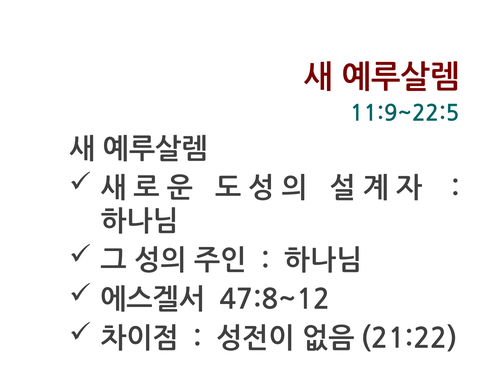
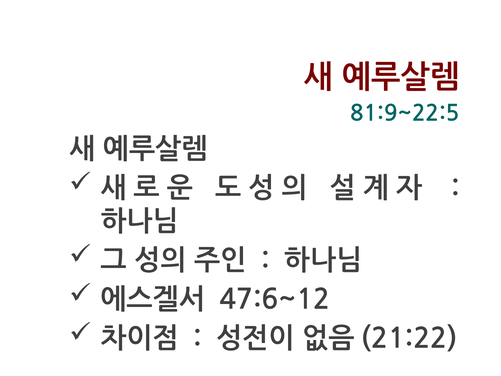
11:9~22:5: 11:9~22:5 -> 81:9~22:5
47:8~12: 47:8~12 -> 47:6~12
